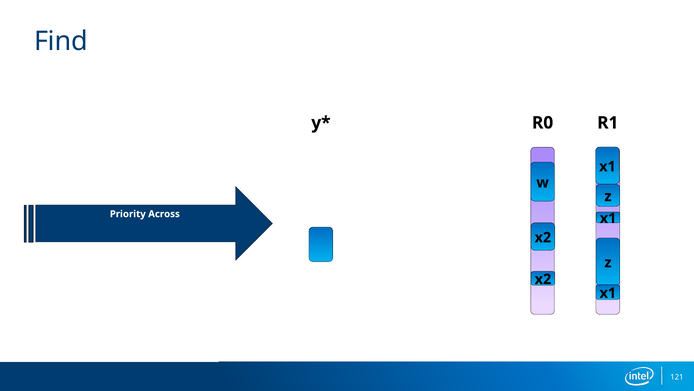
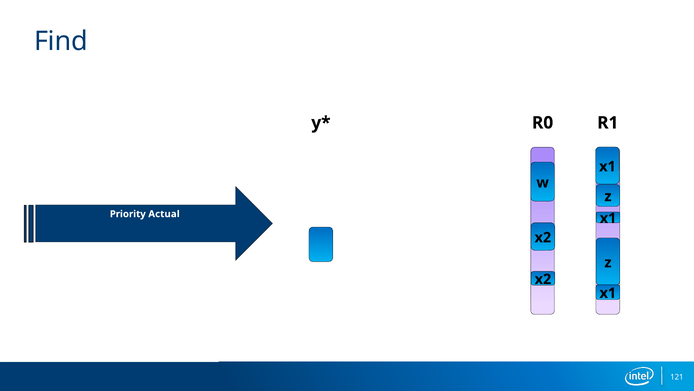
Across: Across -> Actual
